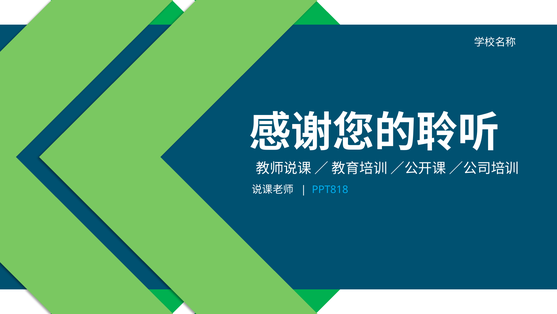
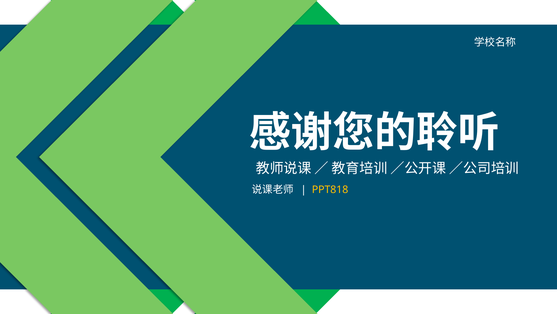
PPT818 colour: light blue -> yellow
